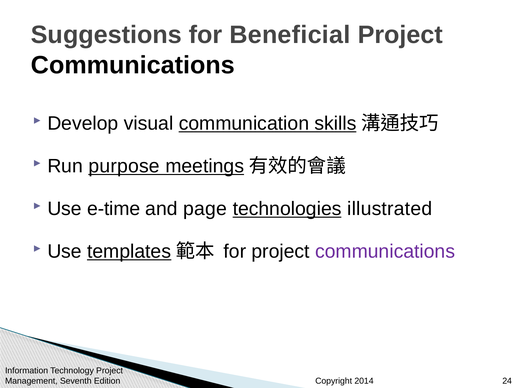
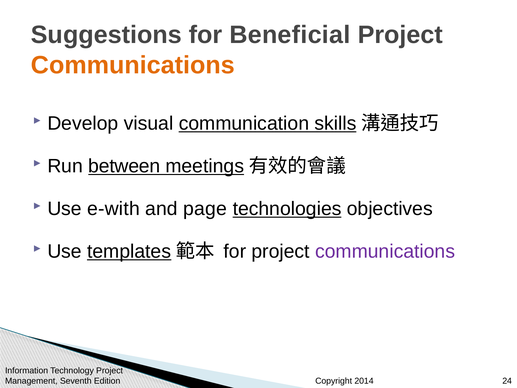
Communications at (133, 65) colour: black -> orange
purpose: purpose -> between
e-time: e-time -> e-with
illustrated: illustrated -> objectives
